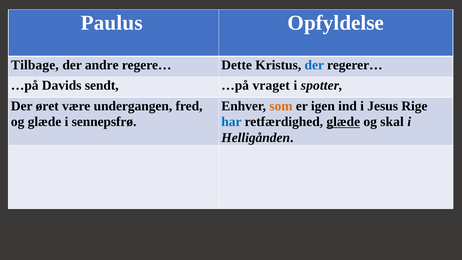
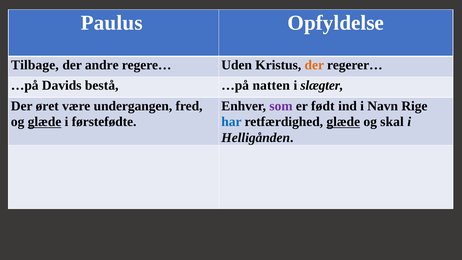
Dette: Dette -> Uden
der at (314, 65) colour: blue -> orange
sendt: sendt -> bestå
vraget: vraget -> natten
spotter: spotter -> slægter
som colour: orange -> purple
igen: igen -> født
Jesus: Jesus -> Navn
glæde at (45, 122) underline: none -> present
sennepsfrø: sennepsfrø -> førstefødte
